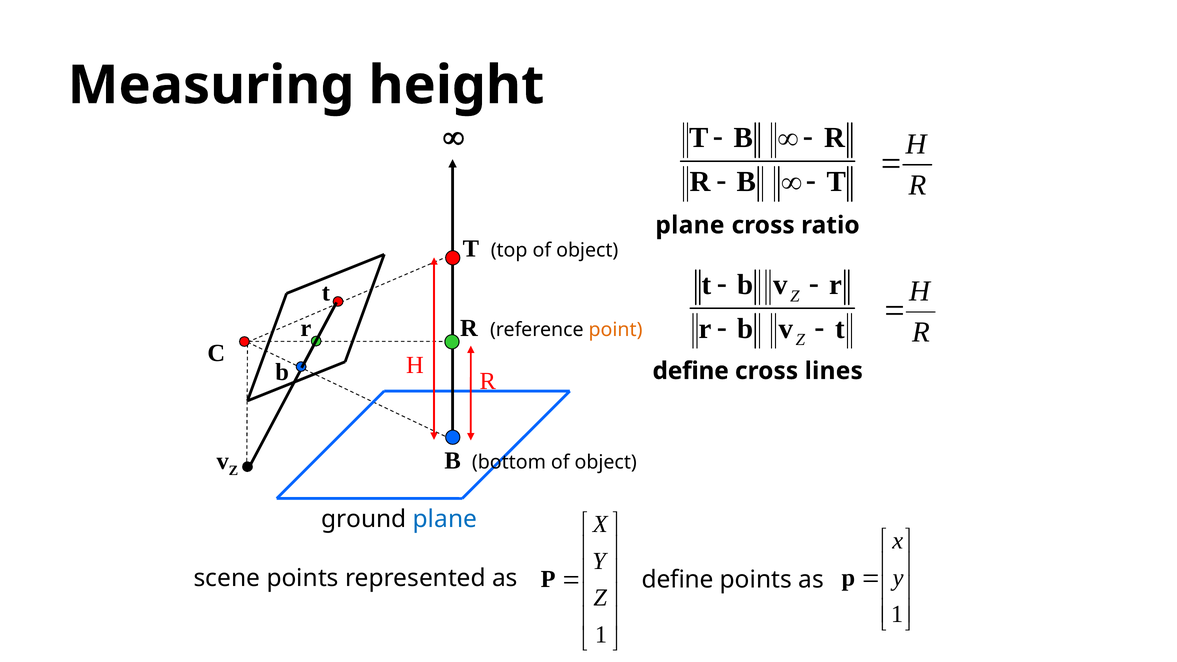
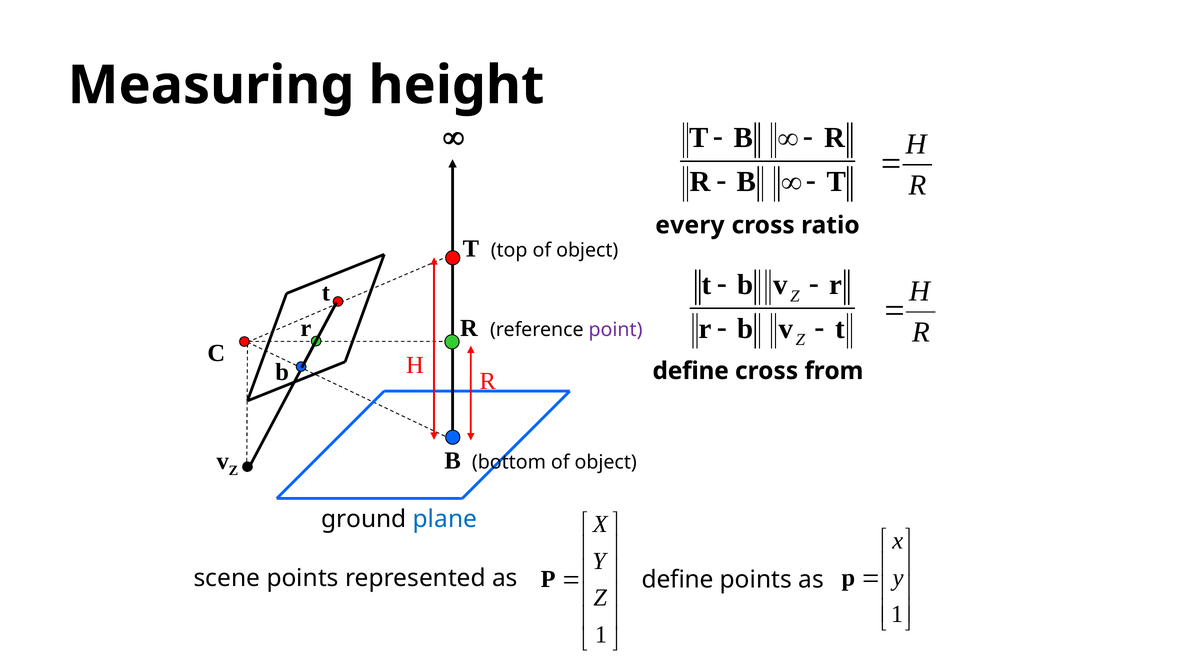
plane at (690, 225): plane -> every
point colour: orange -> purple
lines: lines -> from
